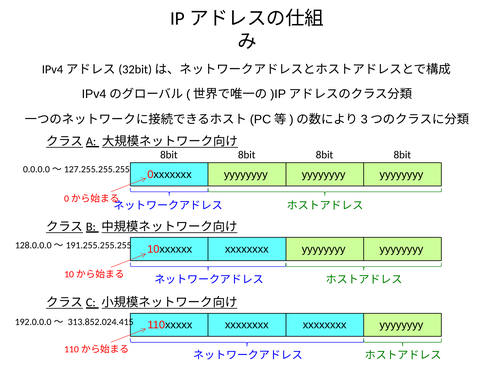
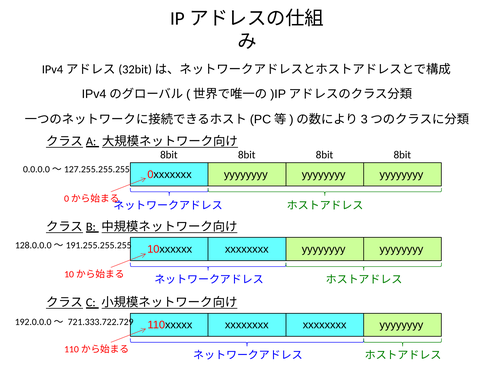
313.852.024.415: 313.852.024.415 -> 721.333.722.729
